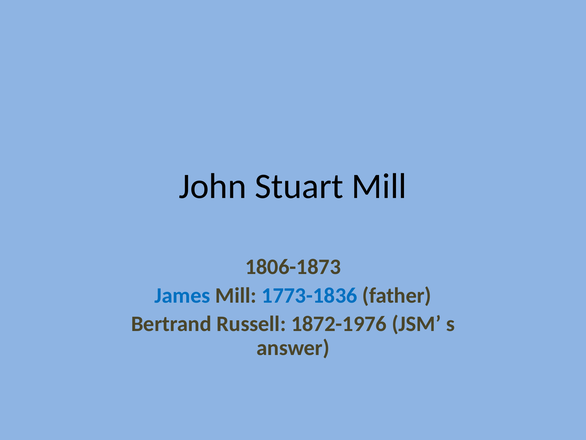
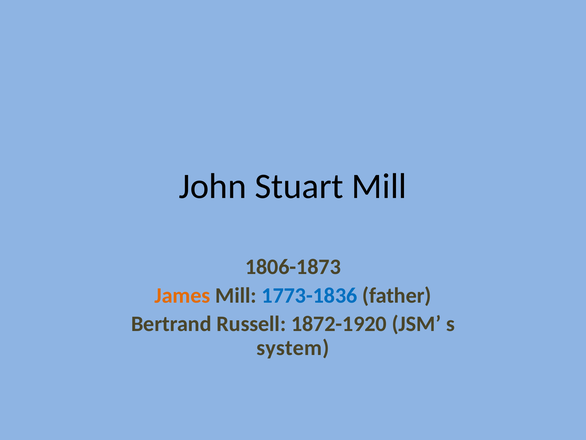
James colour: blue -> orange
1872-1976: 1872-1976 -> 1872-1920
answer: answer -> system
